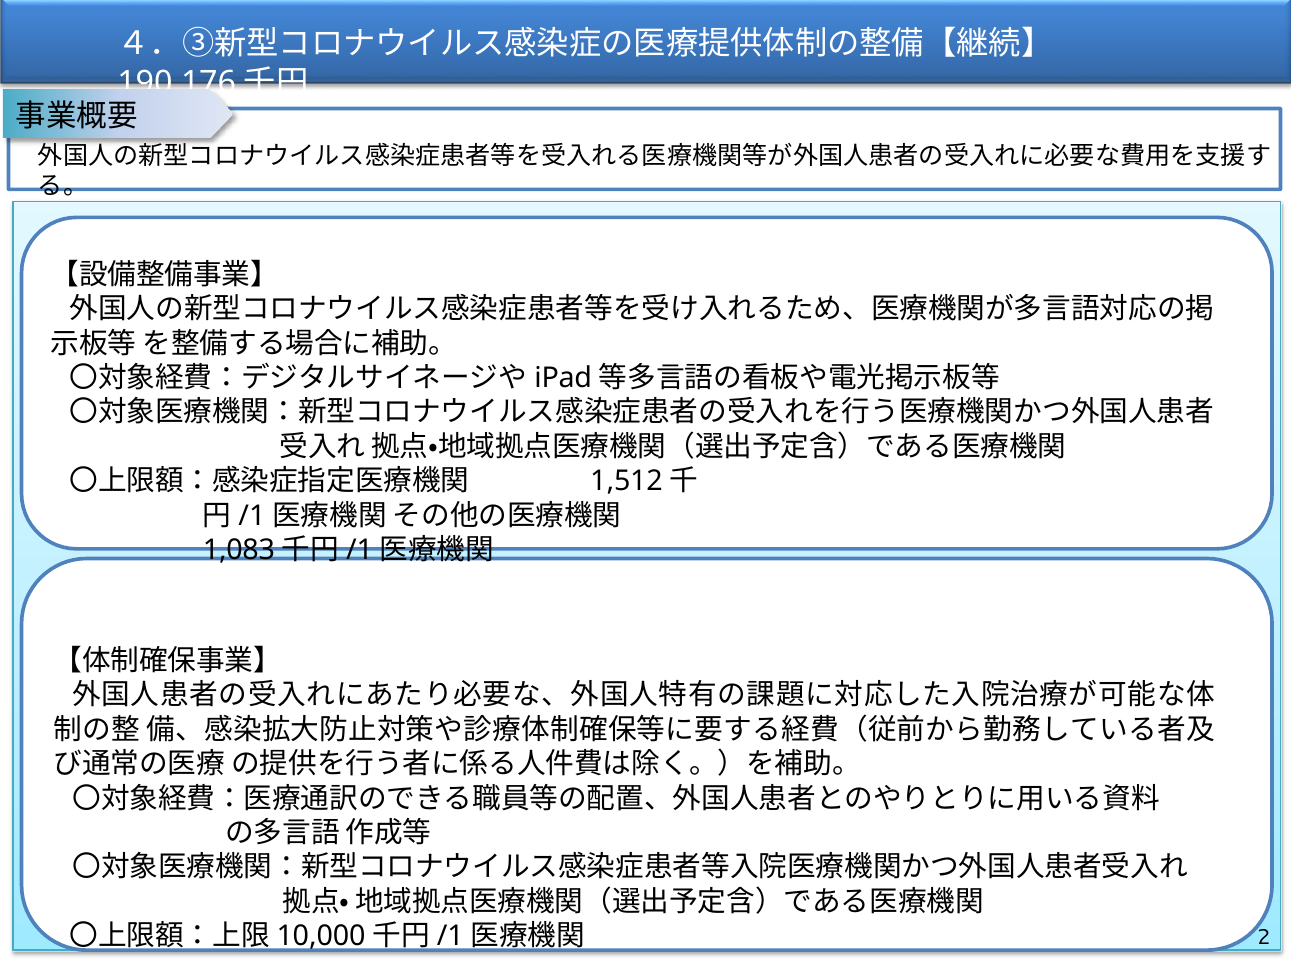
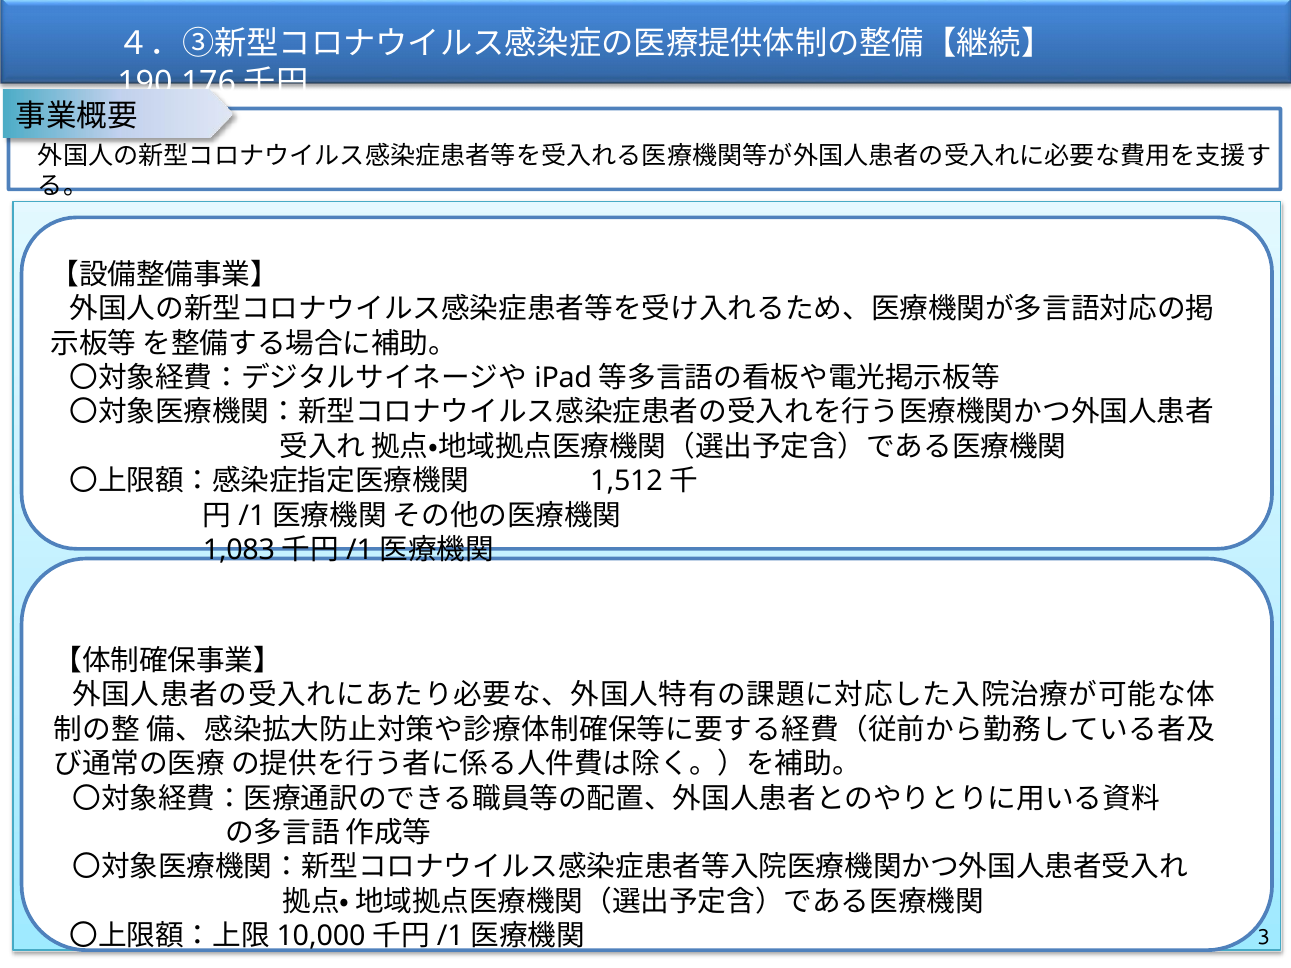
2: 2 -> 3
